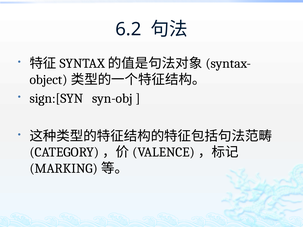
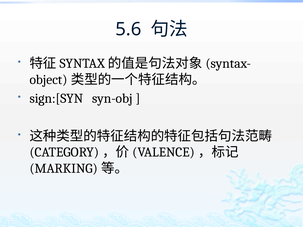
6.2: 6.2 -> 5.6
